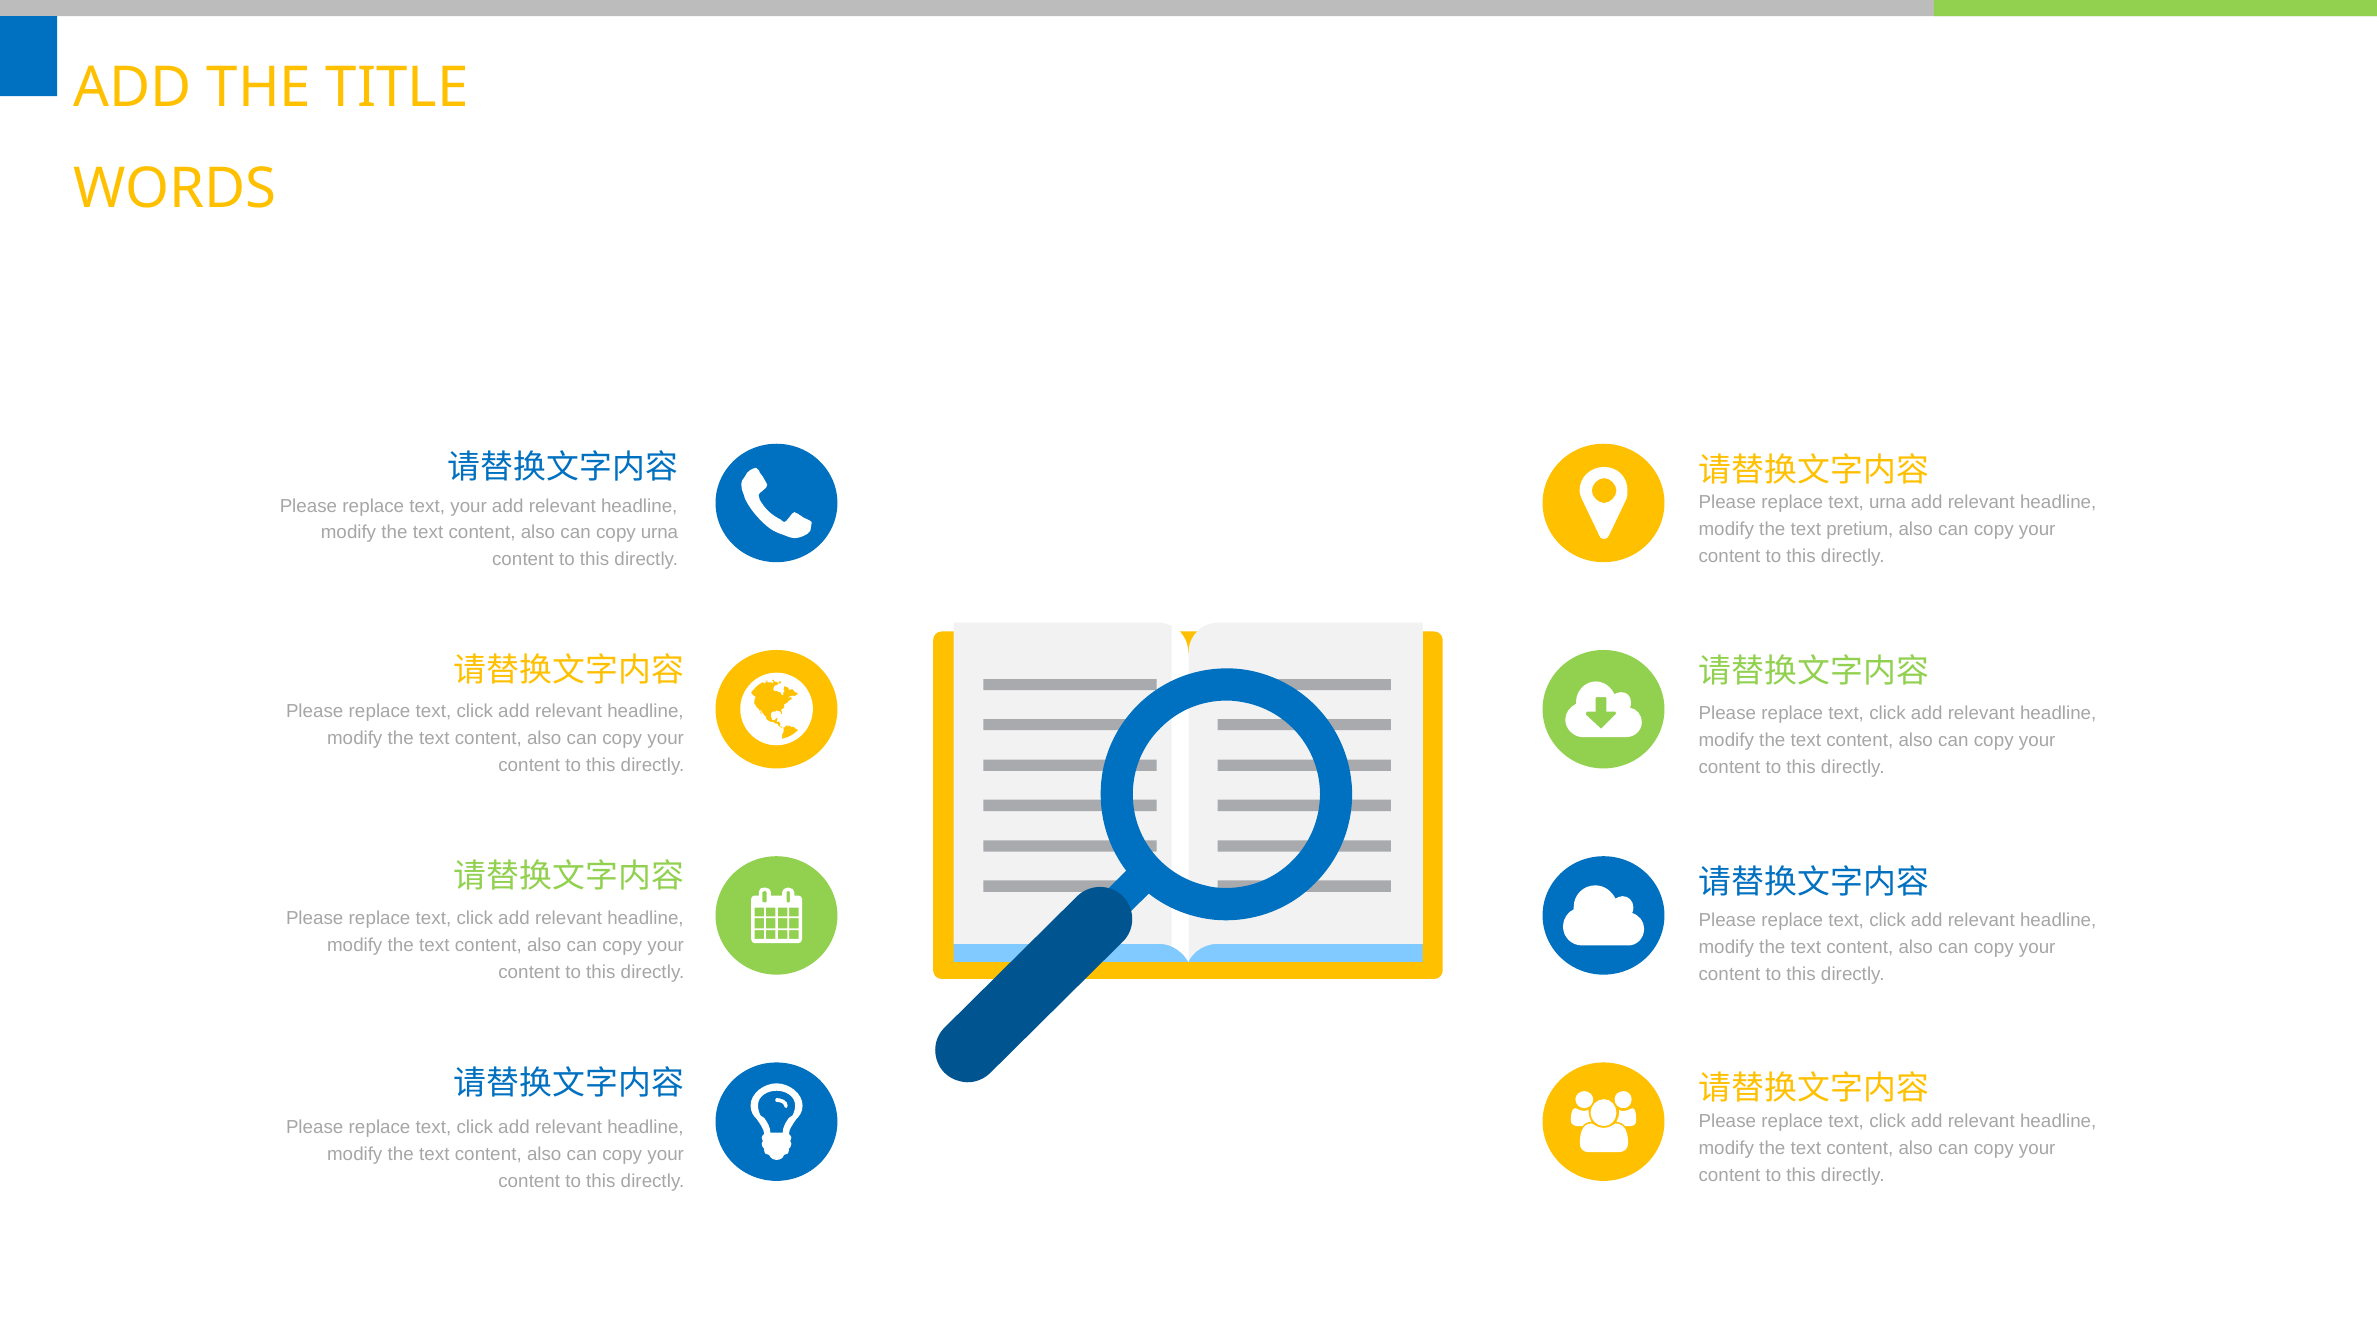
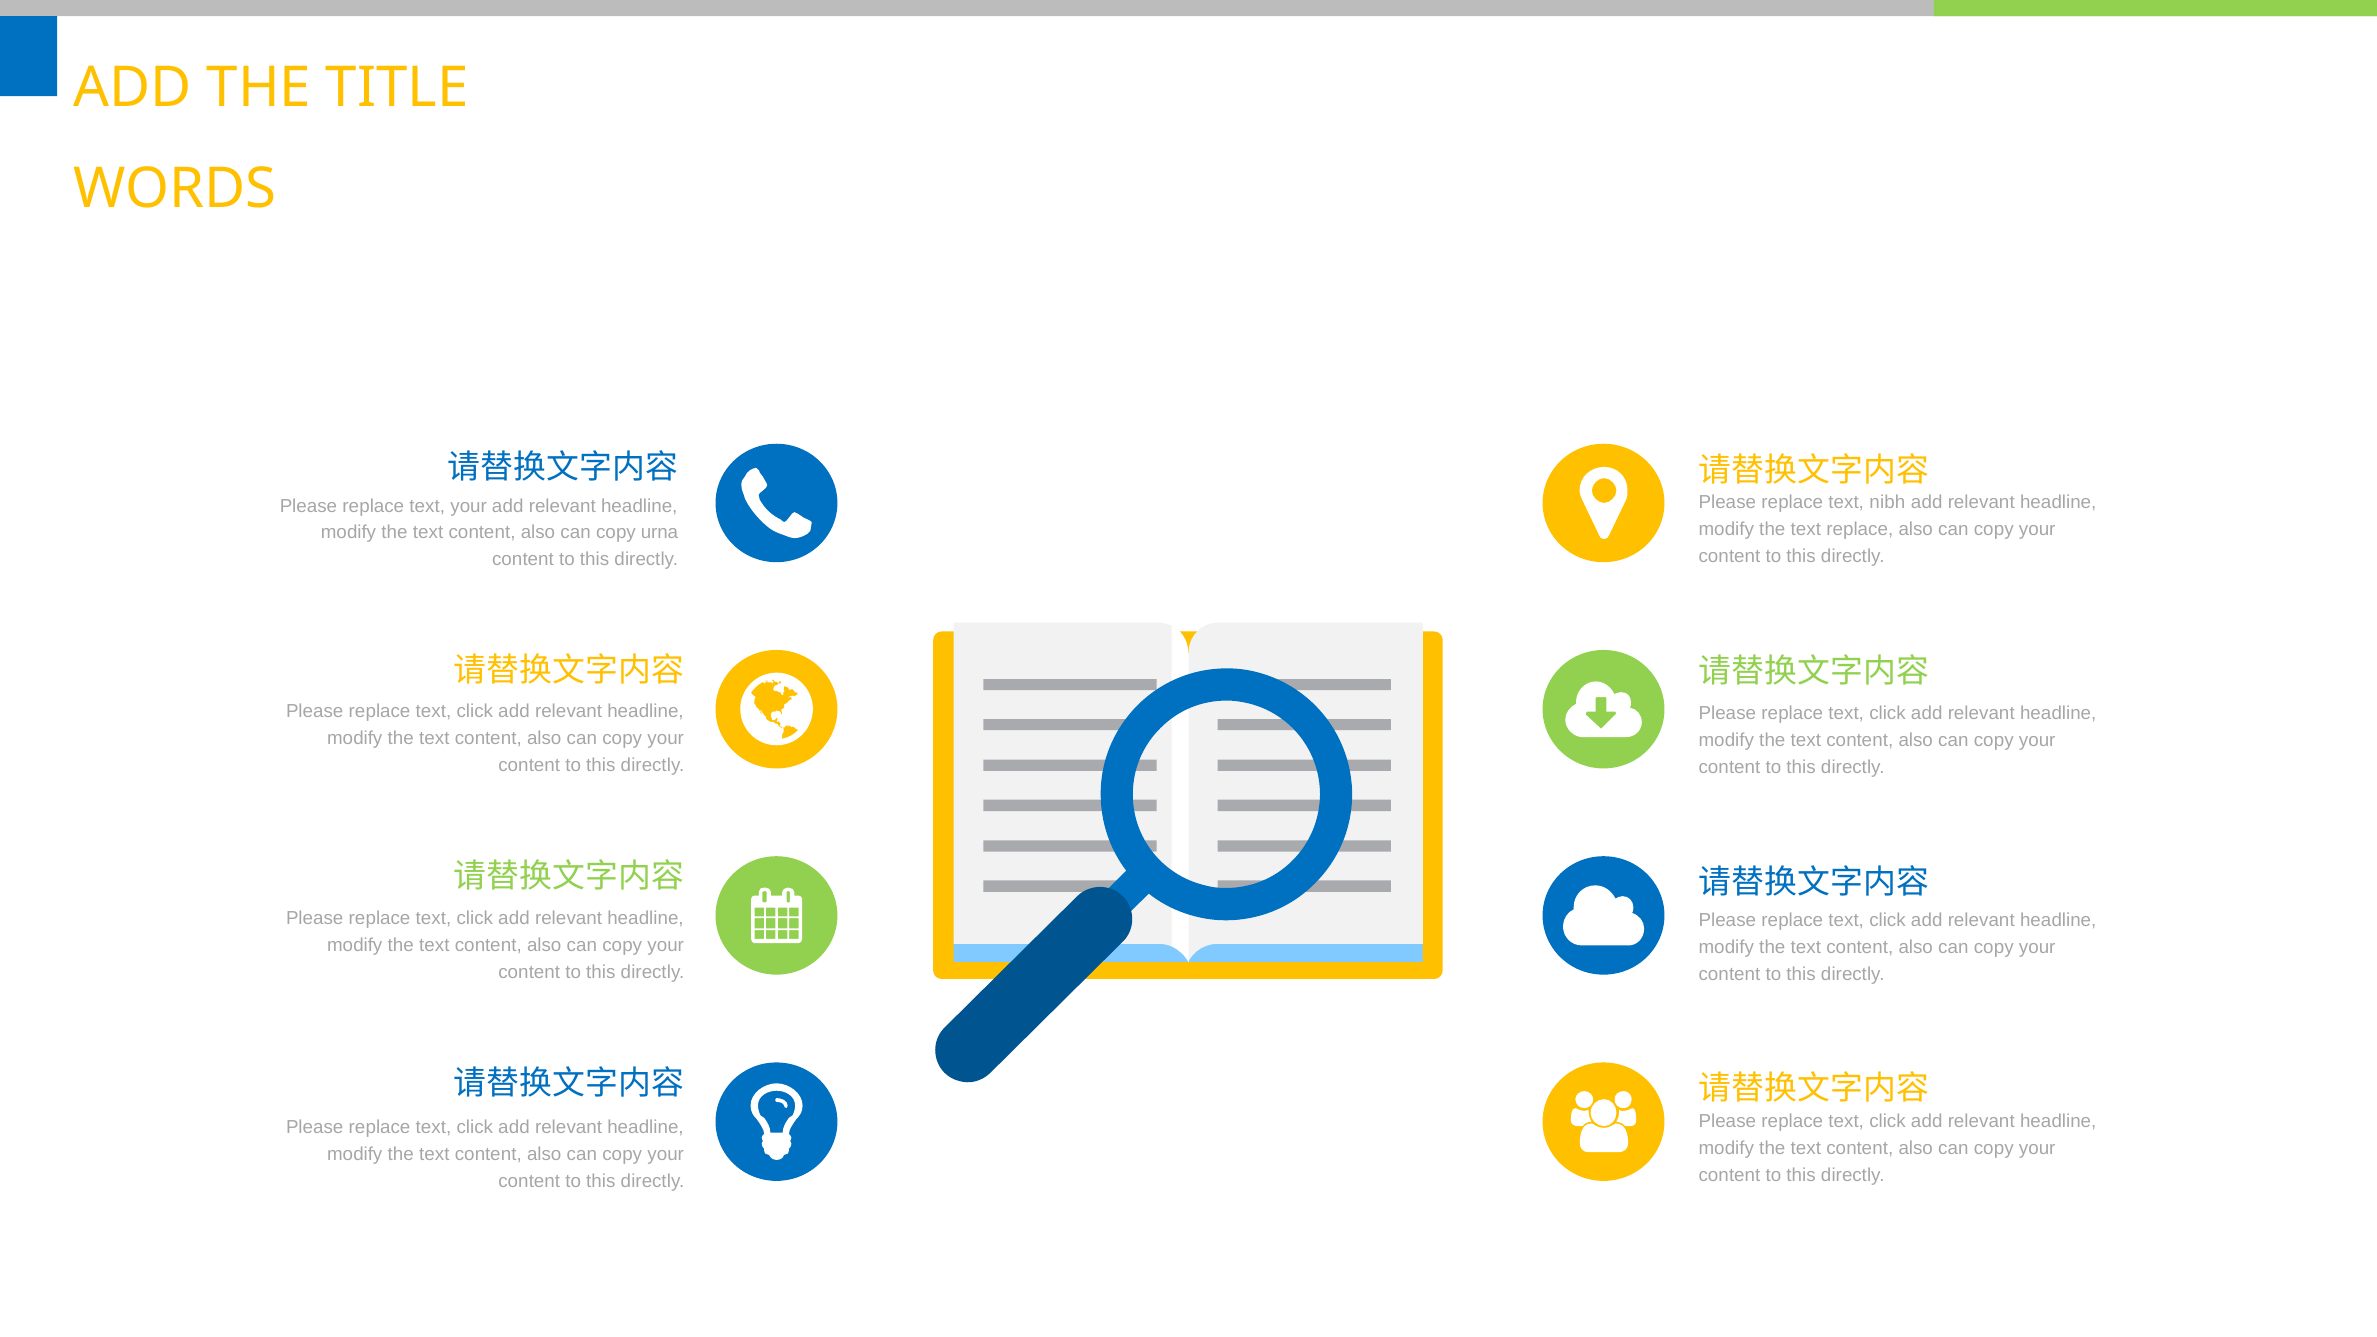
text urna: urna -> nibh
text pretium: pretium -> replace
